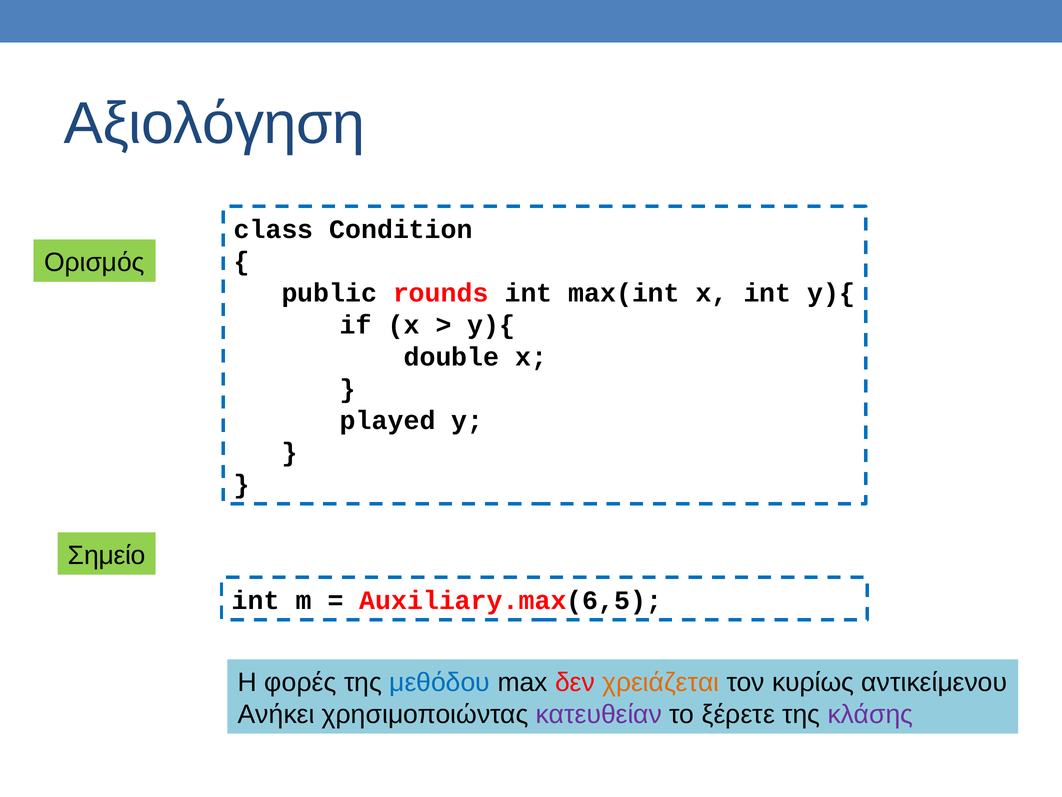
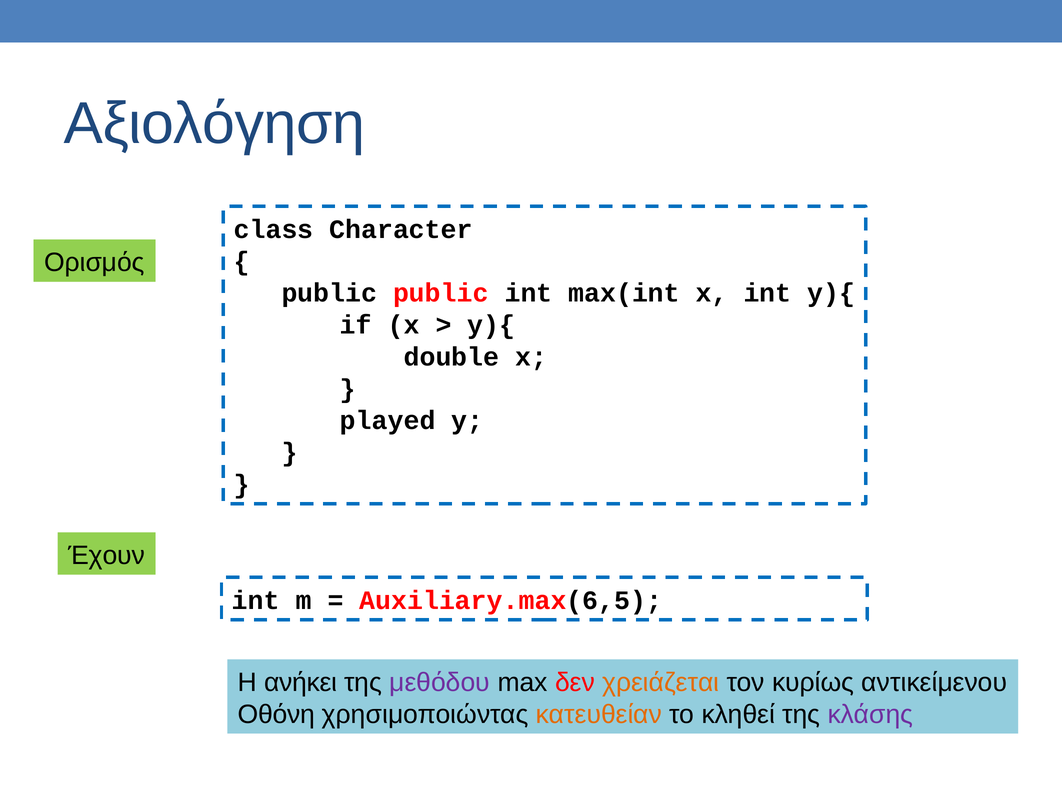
Condition: Condition -> Character
public rounds: rounds -> public
Σημείο: Σημείο -> Έχουν
φορές: φορές -> ανήκει
μεθόδου colour: blue -> purple
Ανήκει: Ανήκει -> Οθόνη
κατευθείαν colour: purple -> orange
ξέρετε: ξέρετε -> κληθεί
